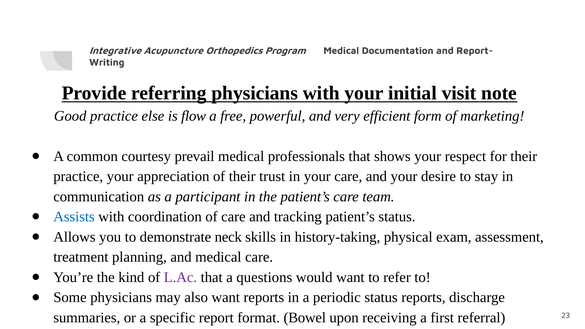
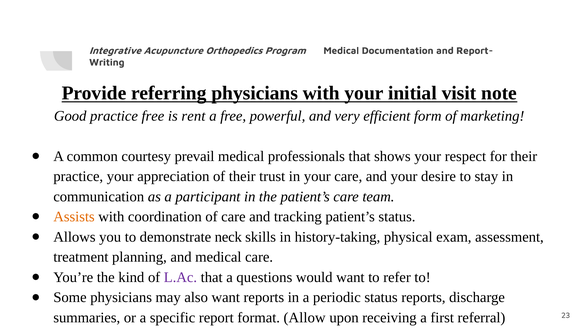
practice else: else -> free
flow: flow -> rent
Assists colour: blue -> orange
Bowel: Bowel -> Allow
